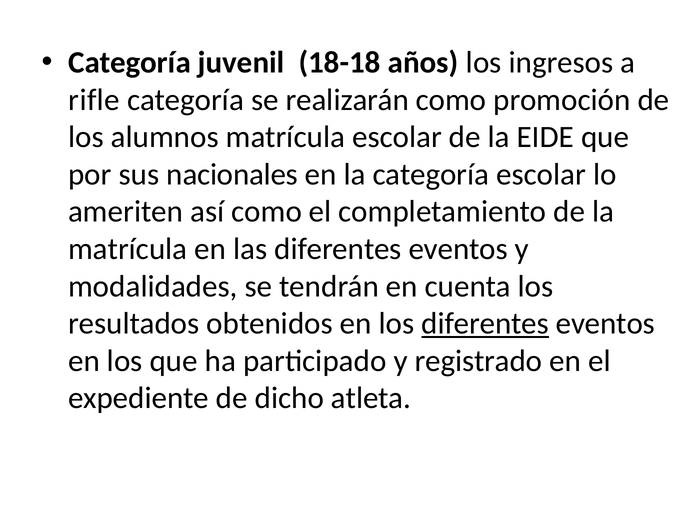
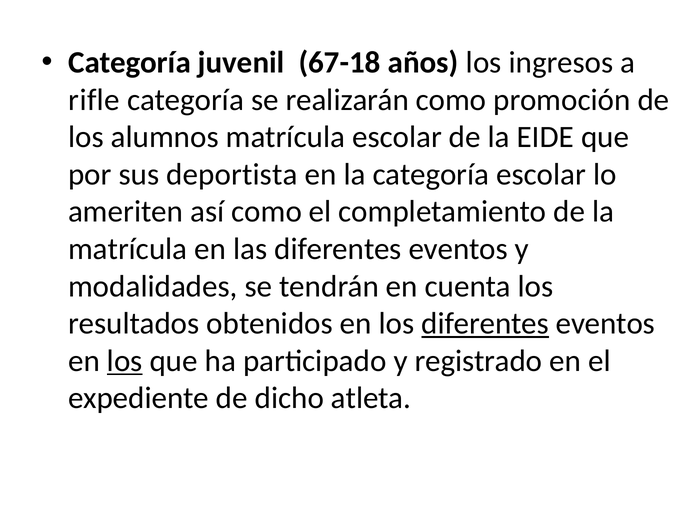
18-18: 18-18 -> 67-18
nacionales: nacionales -> deportista
los at (125, 361) underline: none -> present
